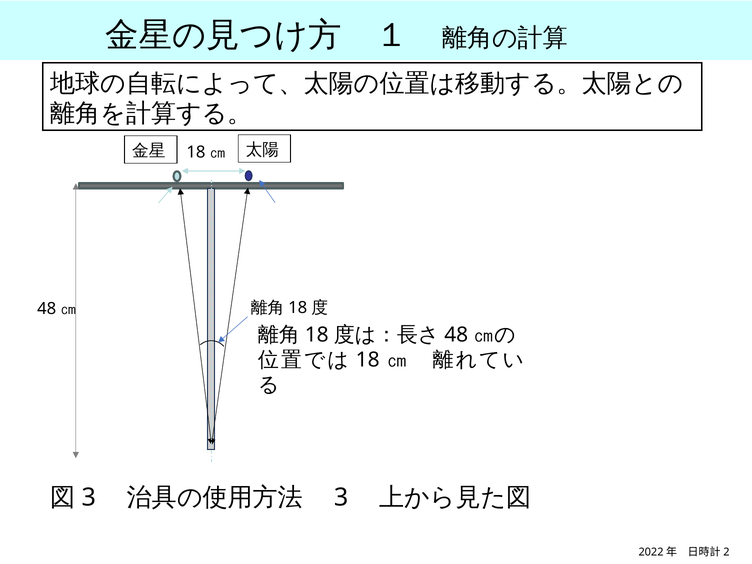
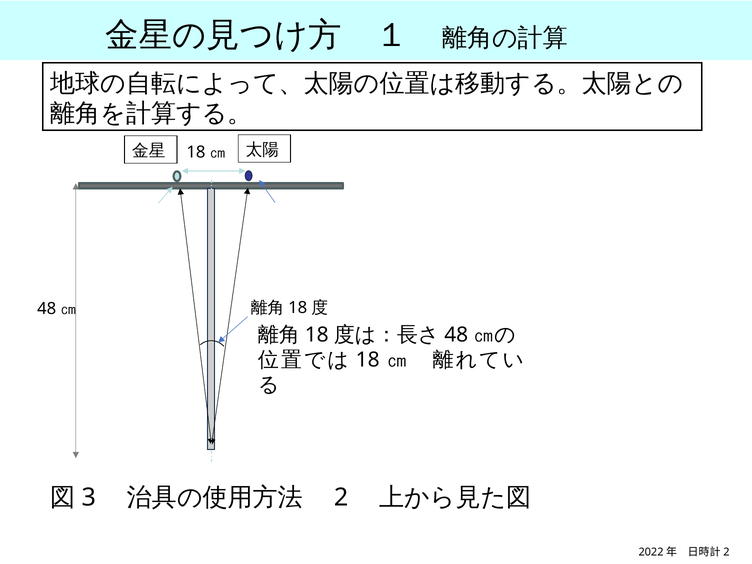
3 at (341, 497): 3 -> 2
